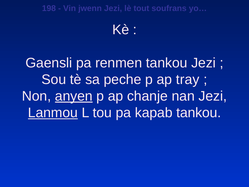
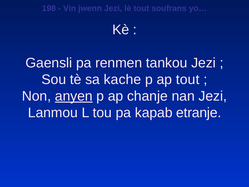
peche: peche -> kache
ap tray: tray -> tout
Lanmou underline: present -> none
kapab tankou: tankou -> etranje
